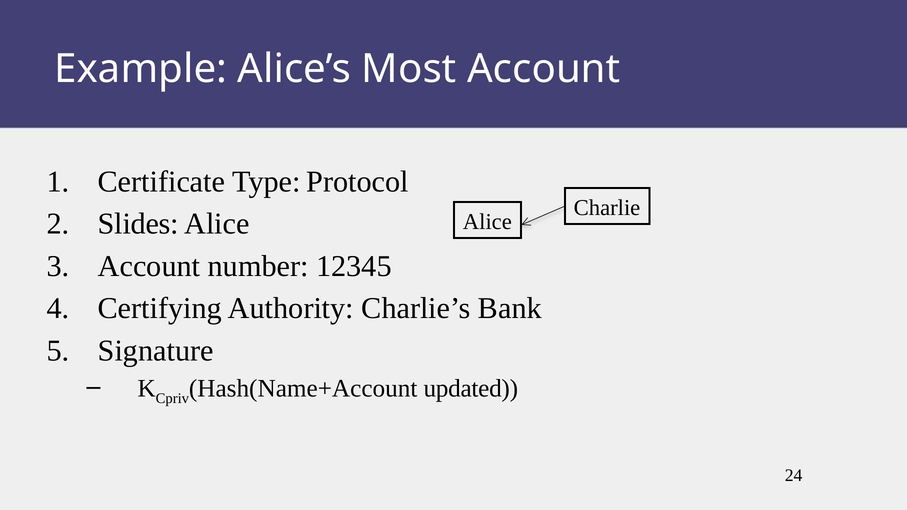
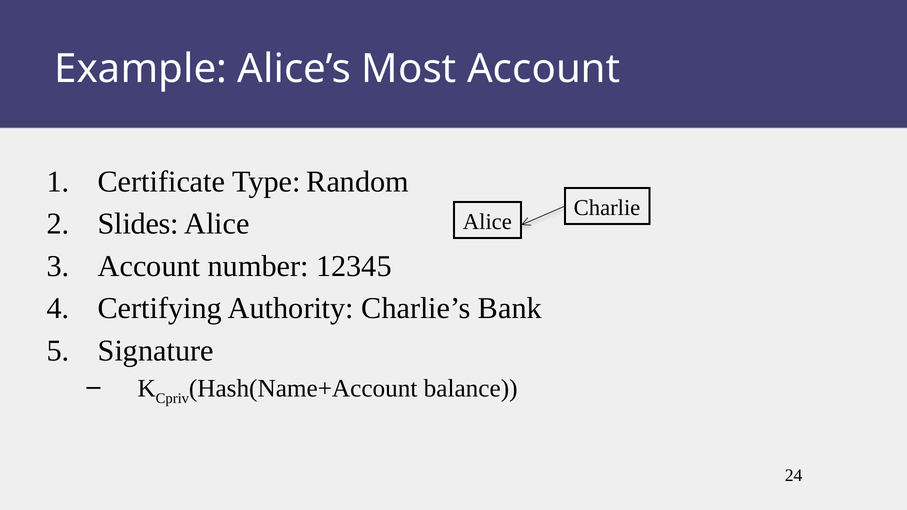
Protocol: Protocol -> Random
updated: updated -> balance
